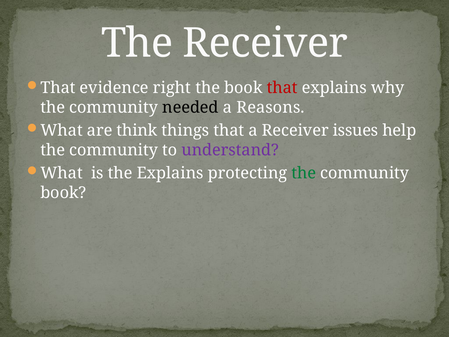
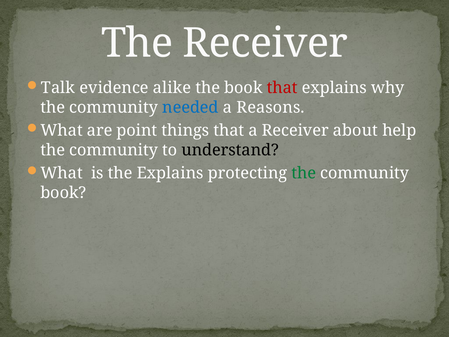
That at (58, 88): That -> Talk
right: right -> alike
needed colour: black -> blue
think: think -> point
issues: issues -> about
understand colour: purple -> black
